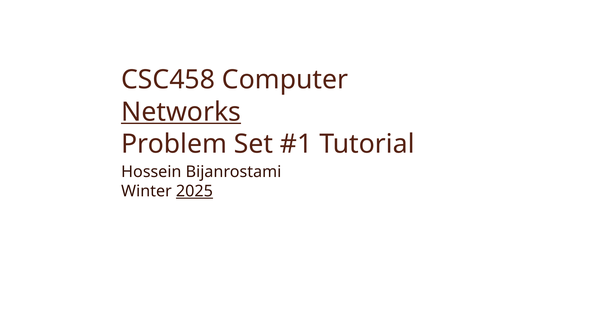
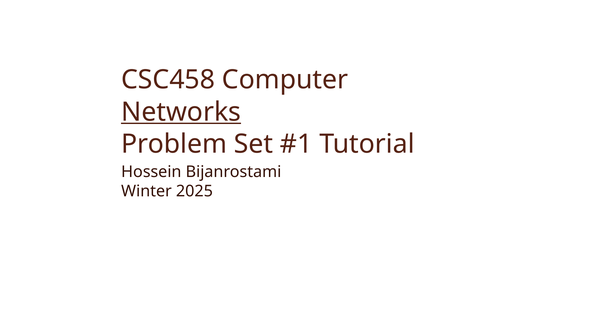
2025 underline: present -> none
